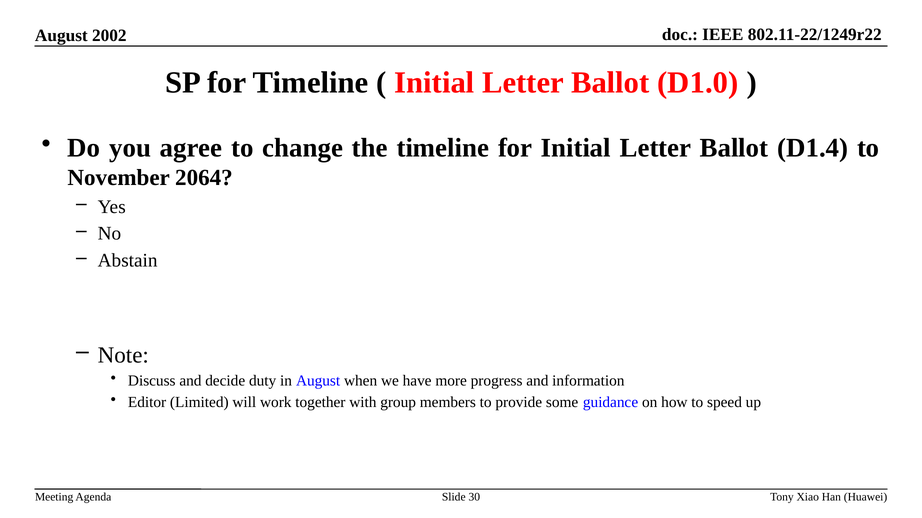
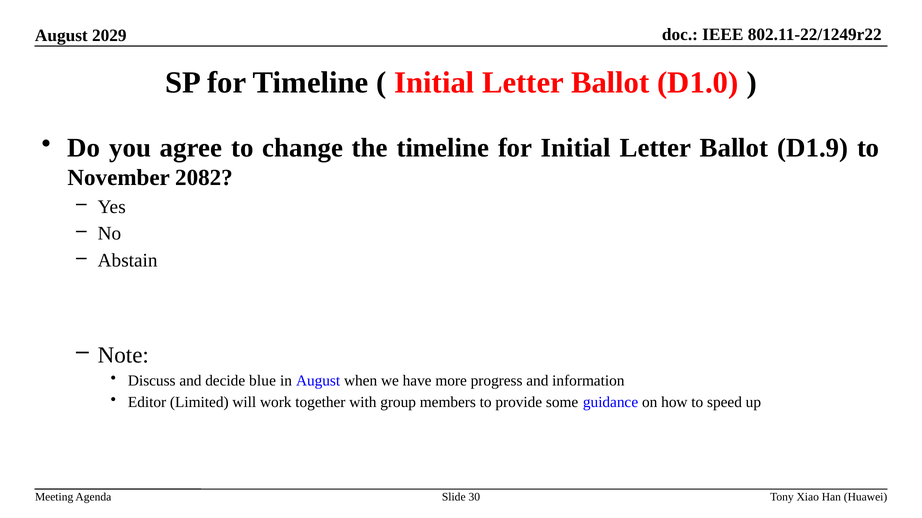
2002: 2002 -> 2029
D1.4: D1.4 -> D1.9
2064: 2064 -> 2082
duty: duty -> blue
